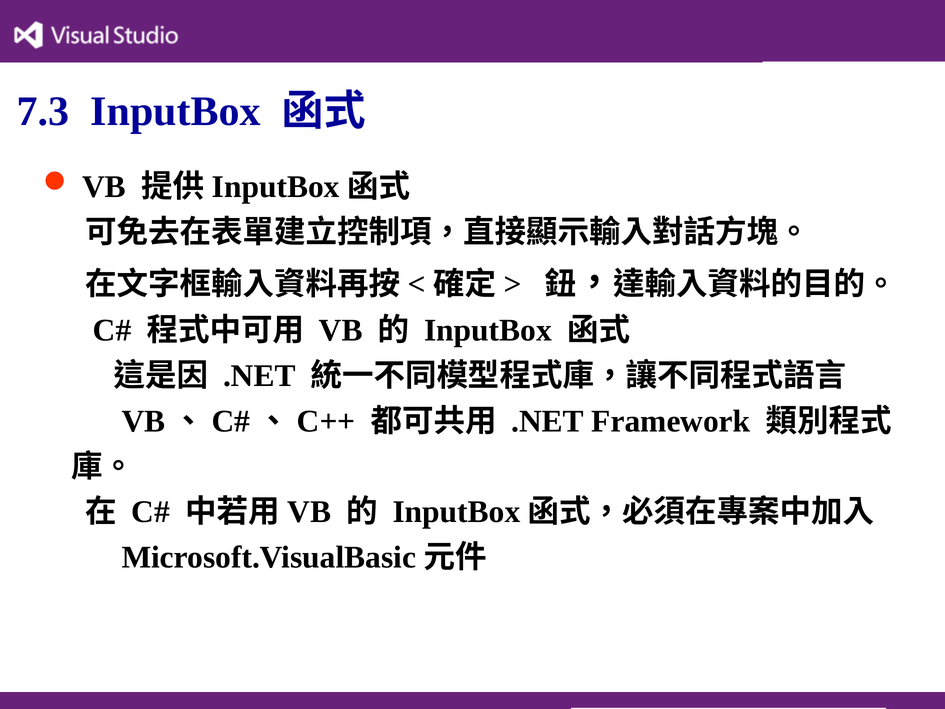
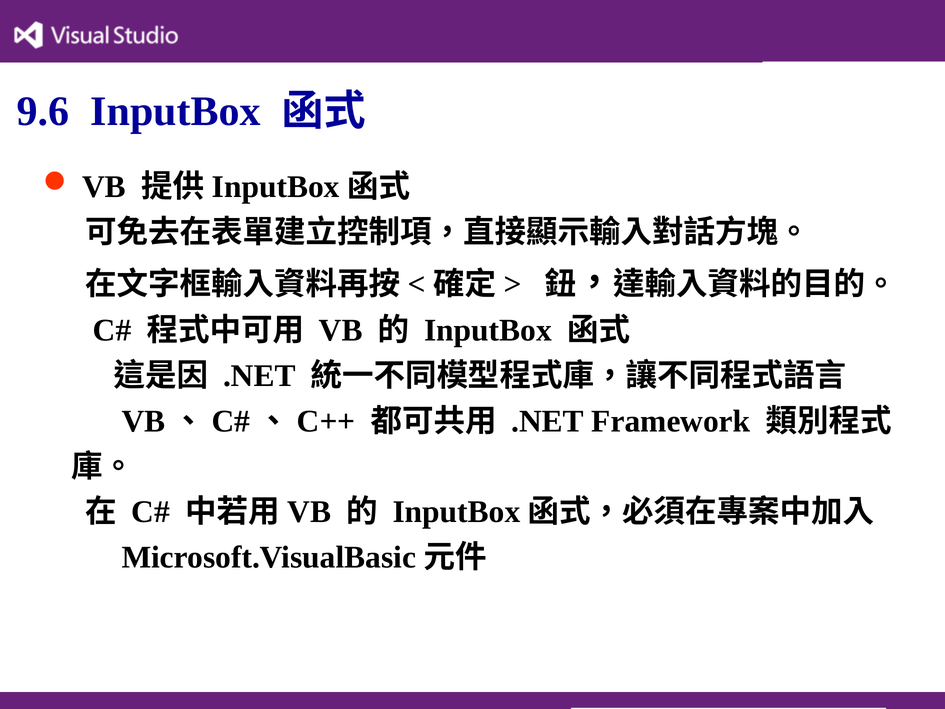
7.3: 7.3 -> 9.6
